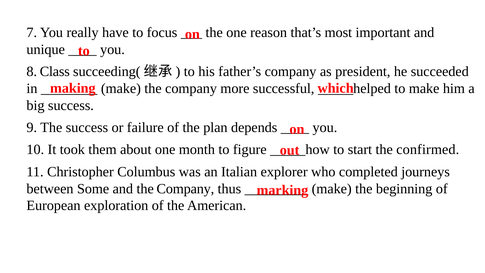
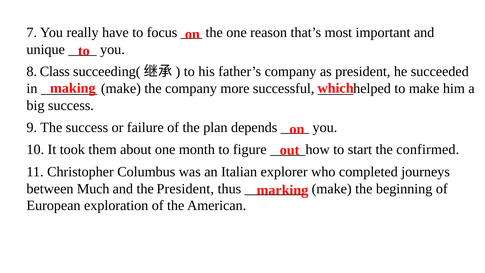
Some: Some -> Much
and the Company: Company -> President
